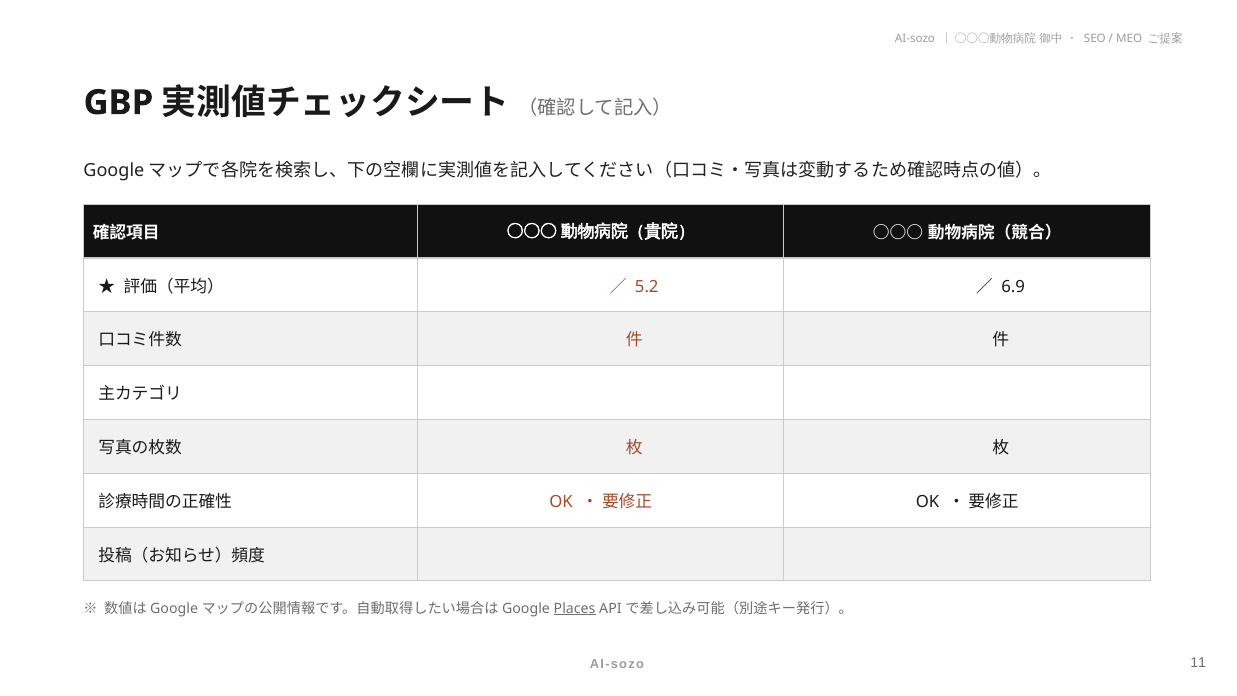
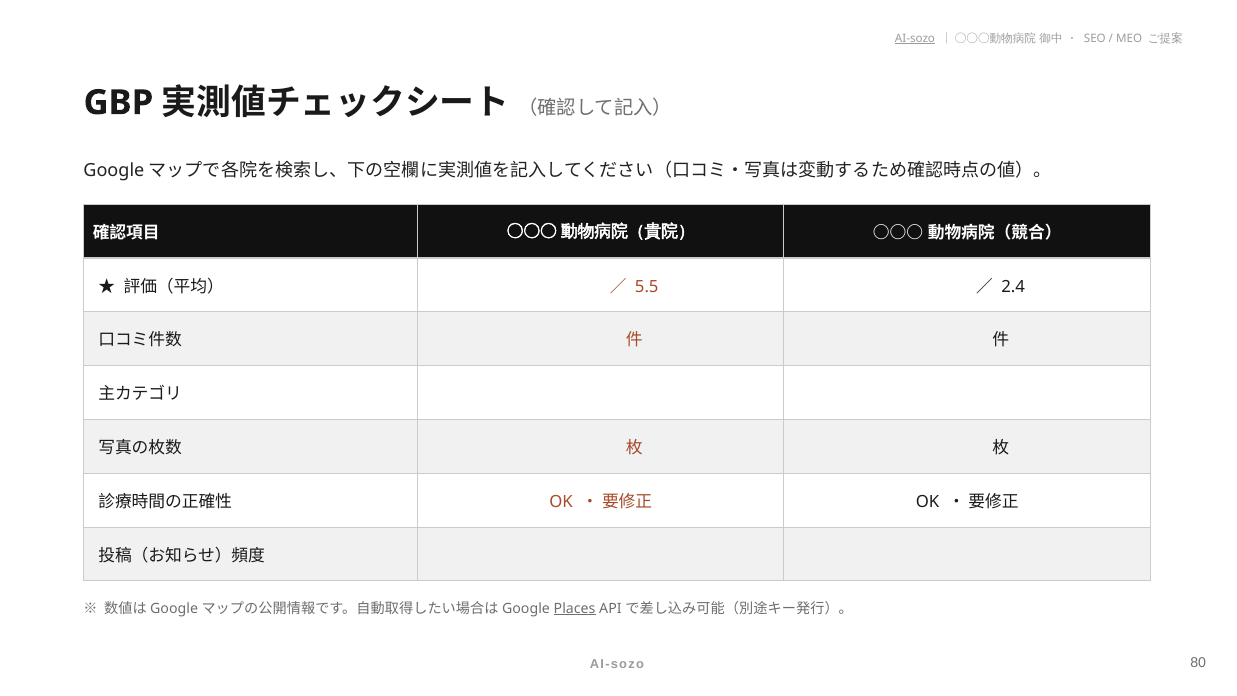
AI-sozo at (915, 39) underline: none -> present
5.2: 5.2 -> 5.5
6.9: 6.9 -> 2.4
11: 11 -> 80
